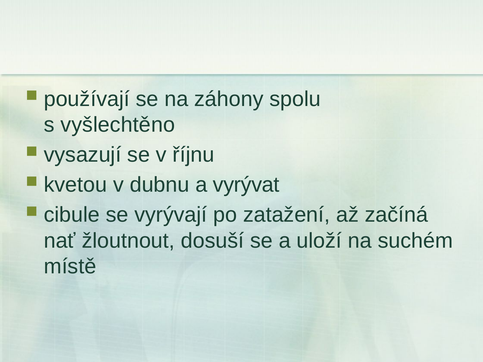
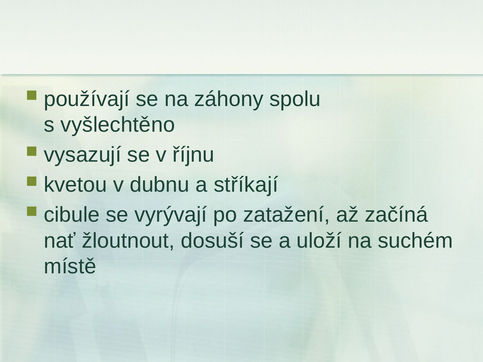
vyrývat: vyrývat -> stříkají
